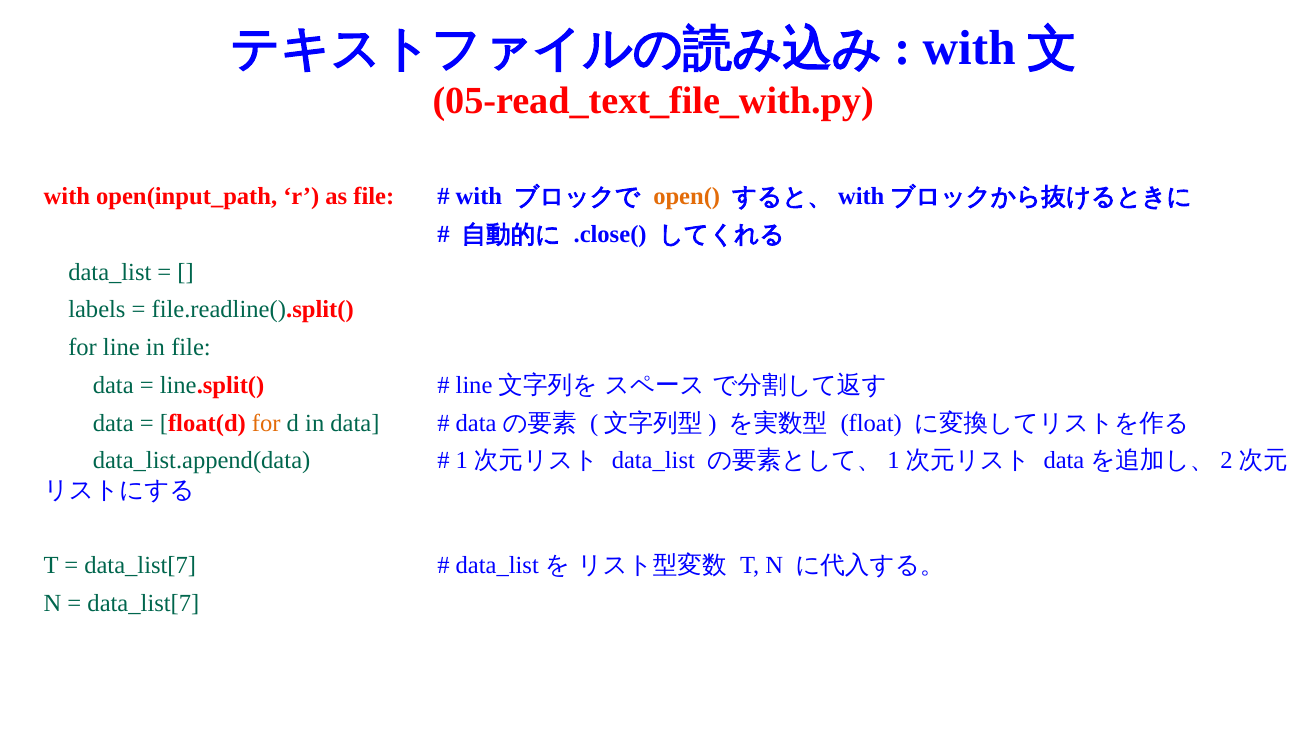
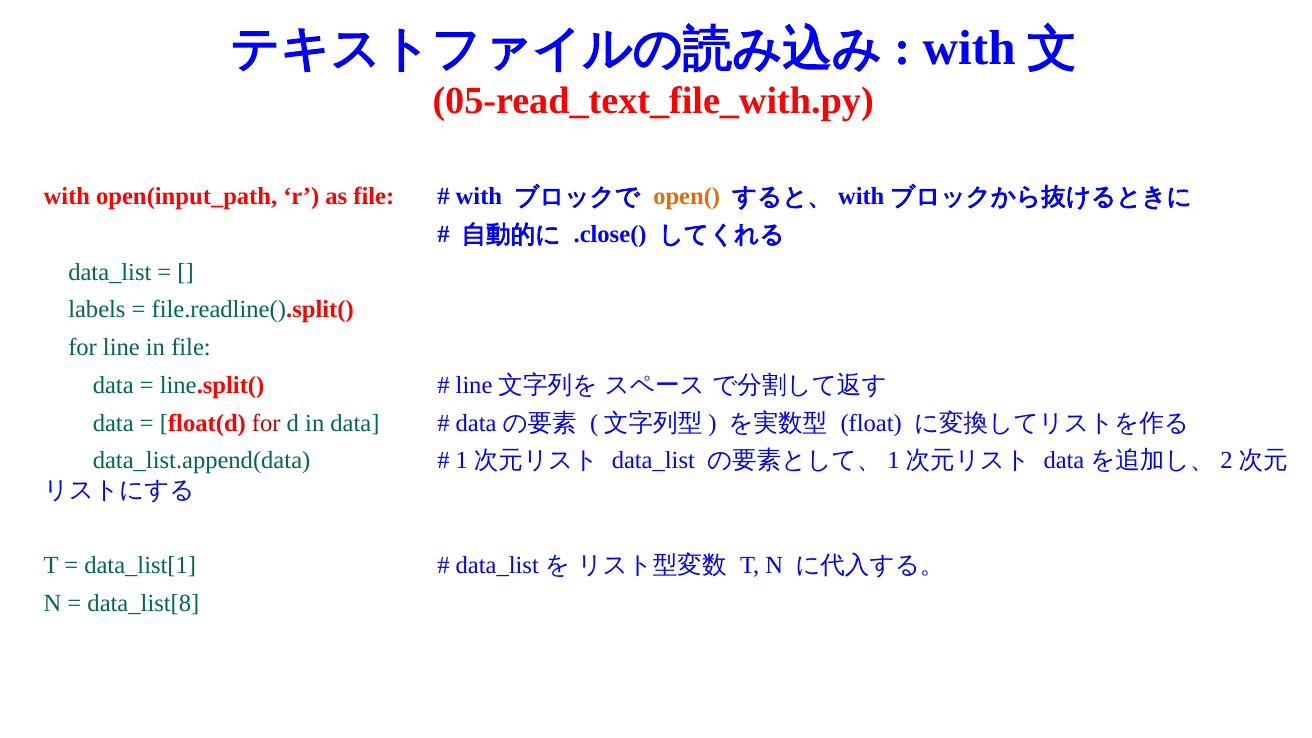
for at (266, 423) colour: orange -> red
data_list[7 at (140, 566): data_list[7 -> data_list[1
data_list[7 at (143, 604): data_list[7 -> data_list[8
